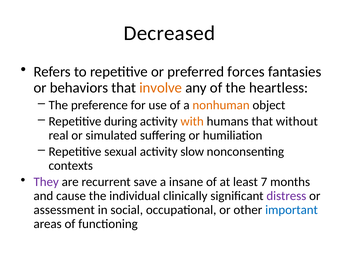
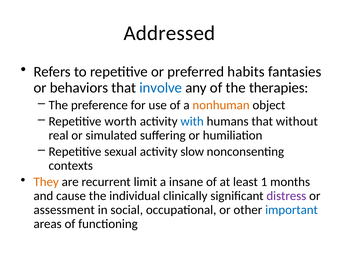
Decreased: Decreased -> Addressed
forces: forces -> habits
involve colour: orange -> blue
heartless: heartless -> therapies
during: during -> worth
with colour: orange -> blue
They colour: purple -> orange
save: save -> limit
7: 7 -> 1
